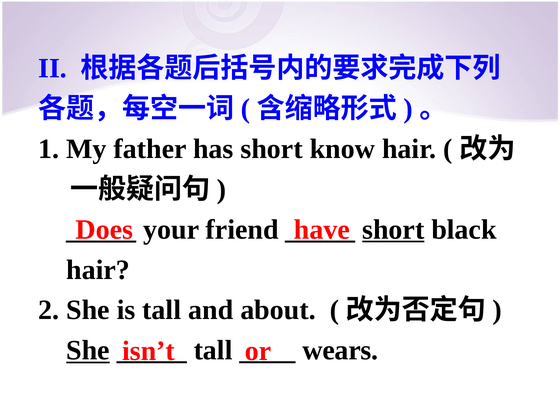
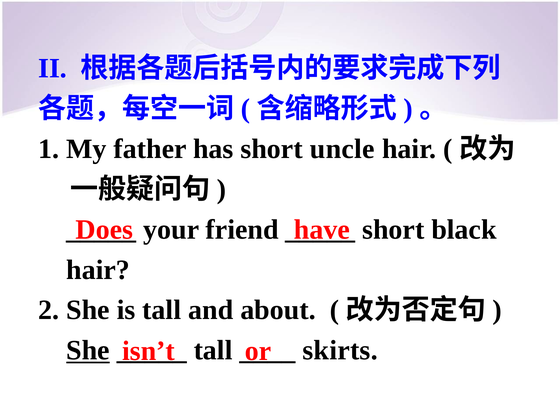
know: know -> uncle
short at (393, 229) underline: present -> none
wears: wears -> skirts
